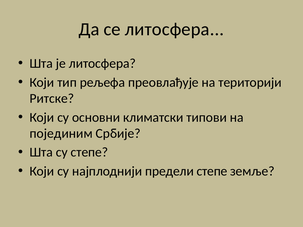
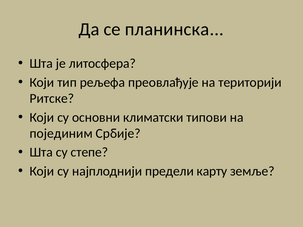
се литосфера: литосфера -> планинска
предели степе: степе -> карту
